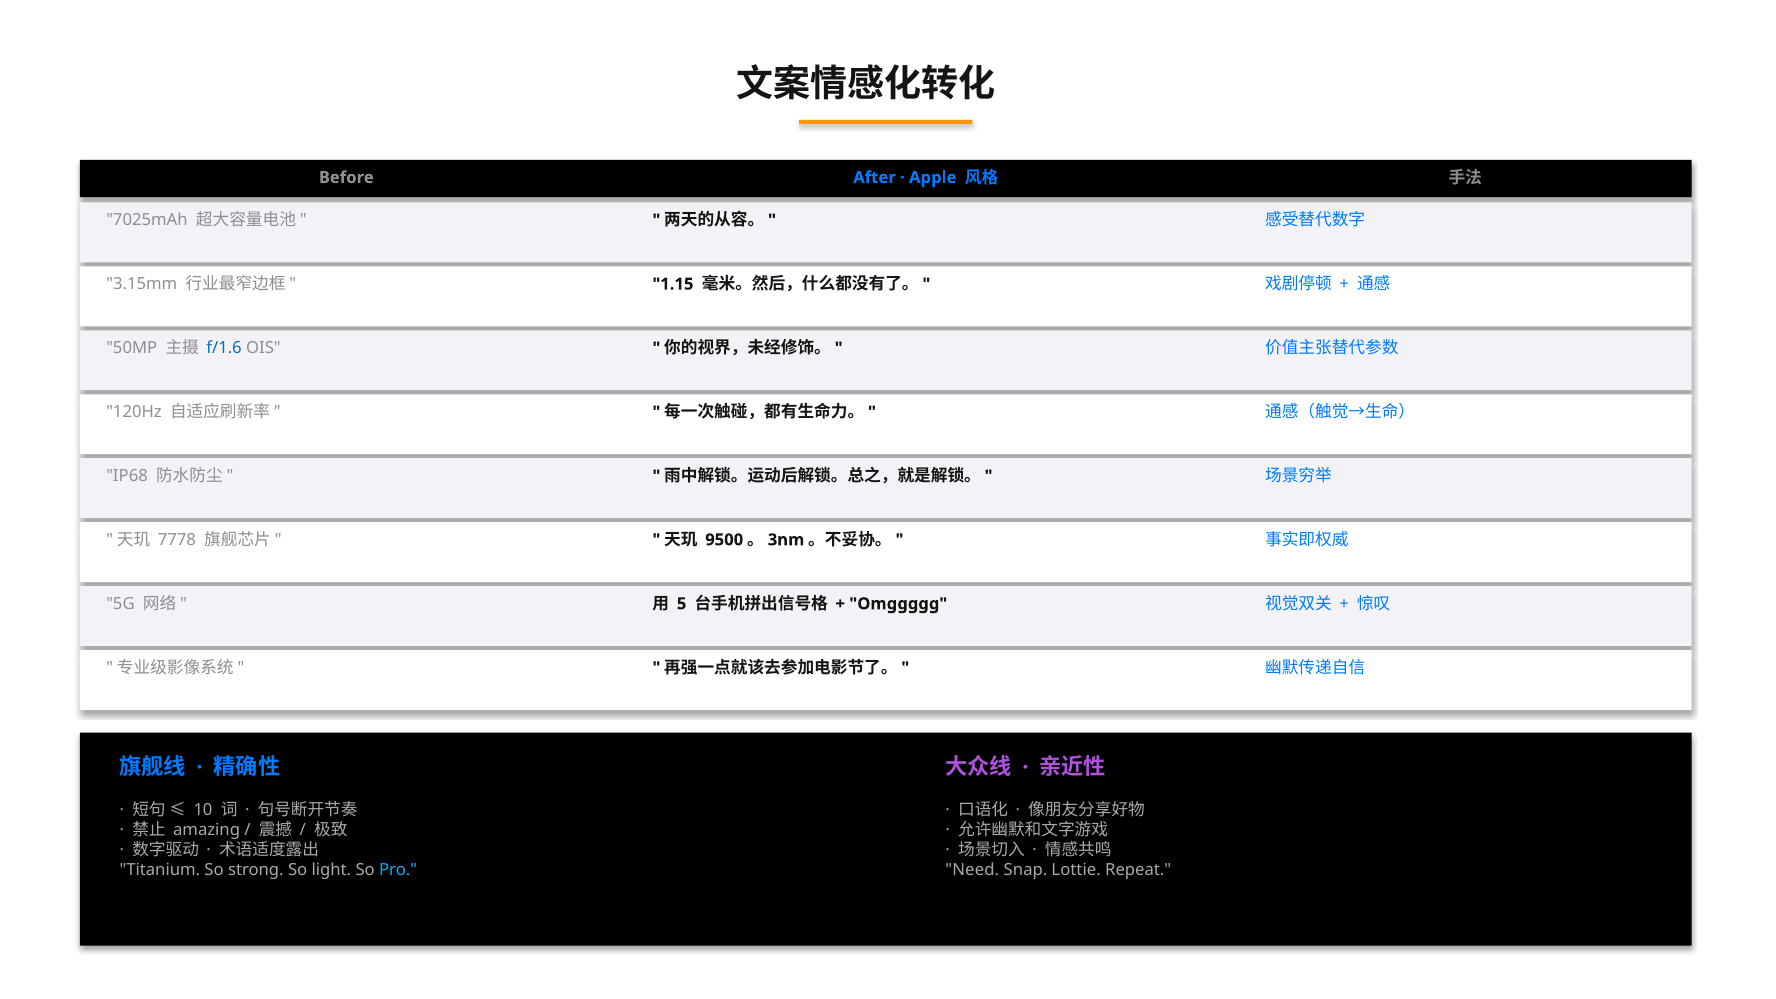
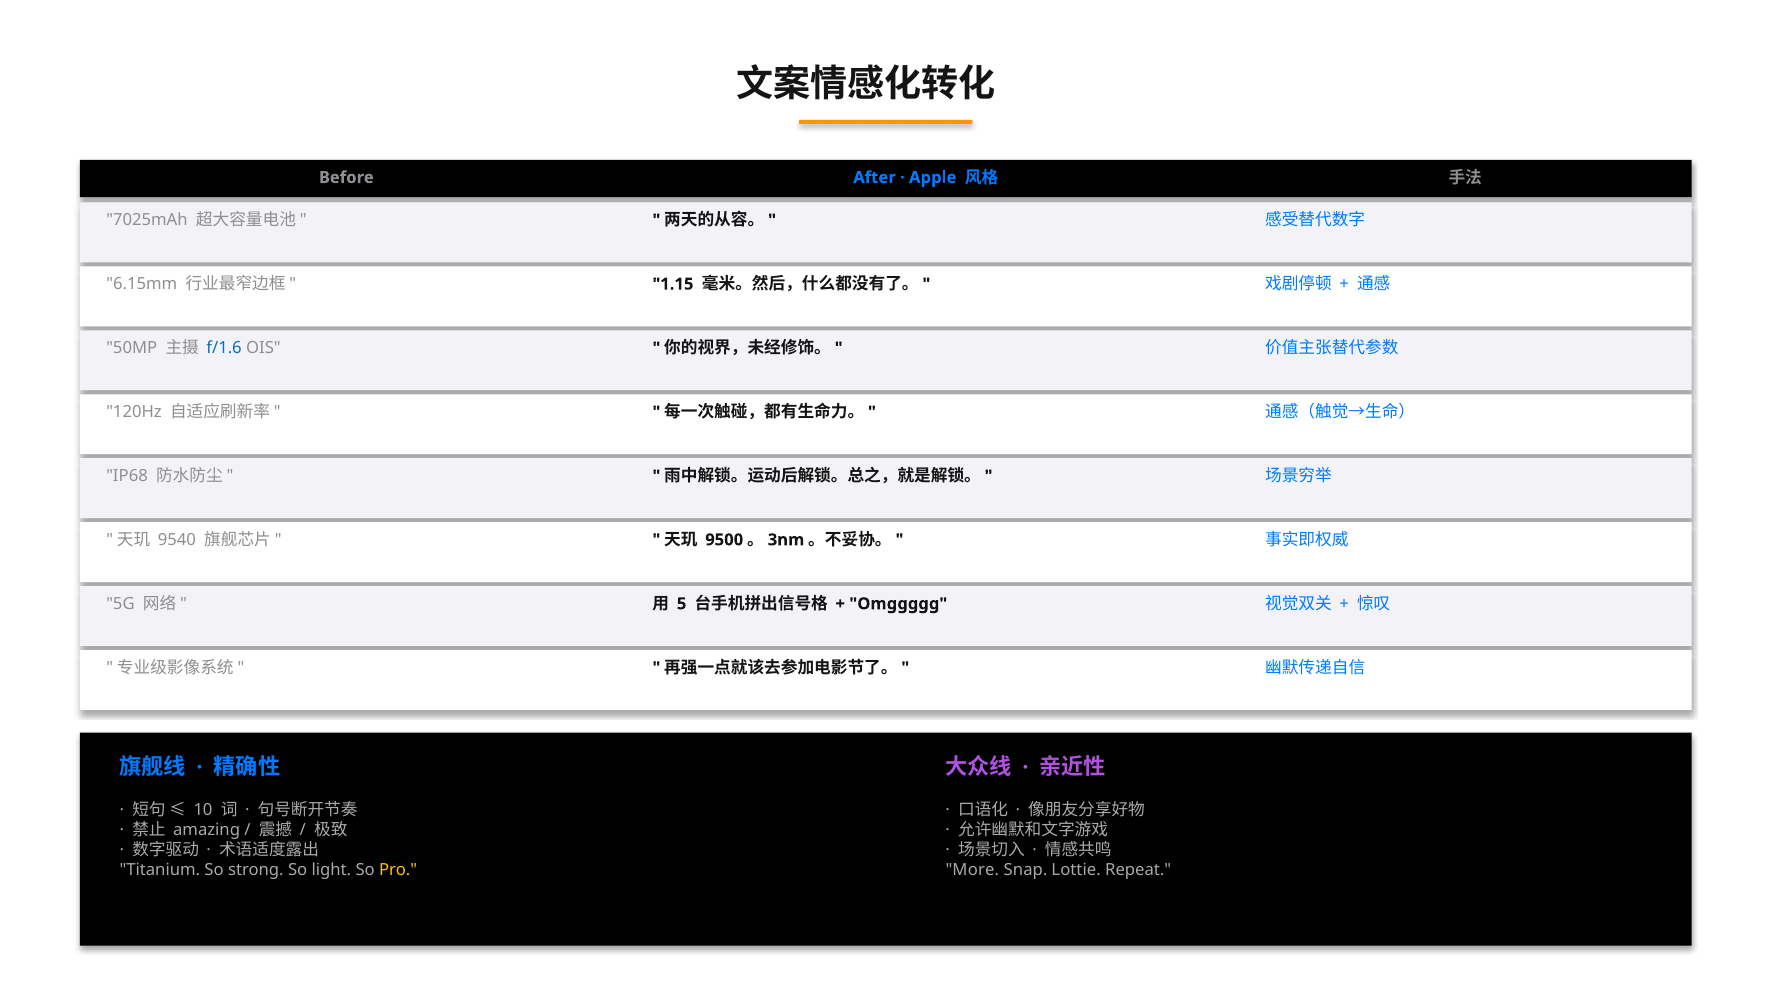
3.15mm: 3.15mm -> 6.15mm
7778: 7778 -> 9540
Pro colour: light blue -> yellow
Need: Need -> More
